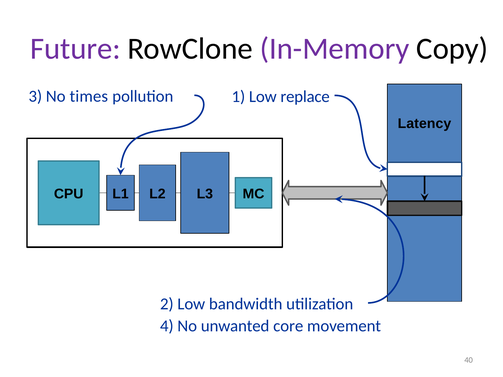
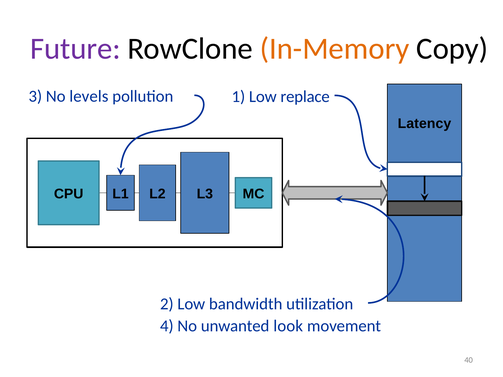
In-Memory colour: purple -> orange
times: times -> levels
core: core -> look
